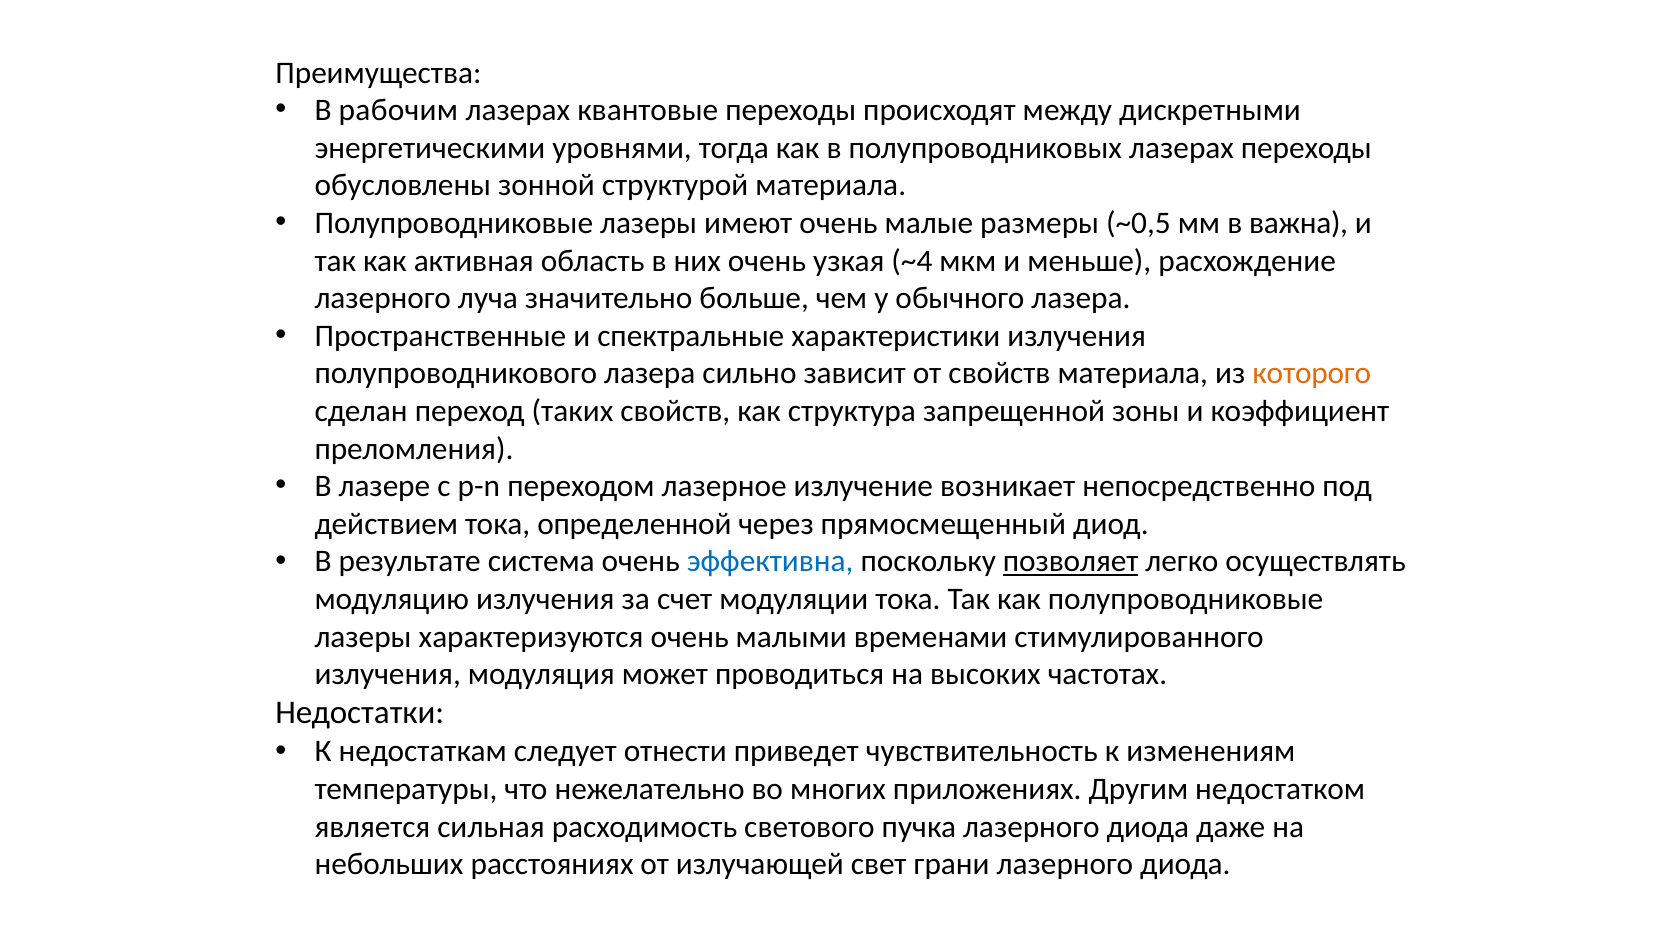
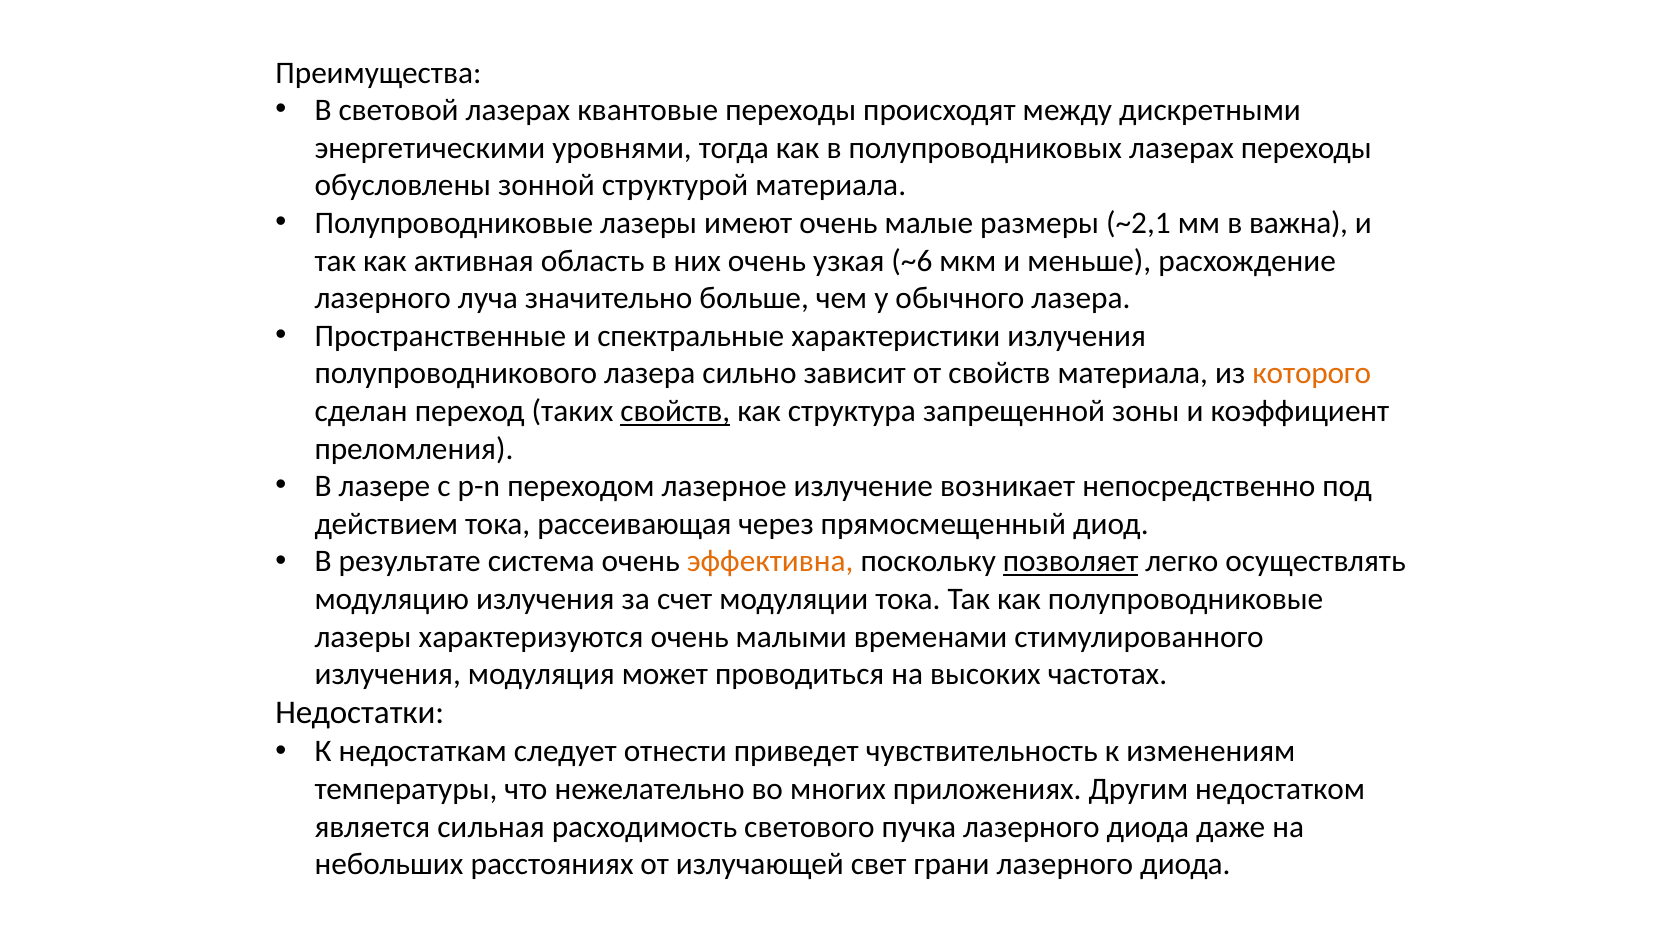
рабочим: рабочим -> световой
~0,5: ~0,5 -> ~2,1
~4: ~4 -> ~6
свойств at (675, 411) underline: none -> present
определенной: определенной -> рассеивающая
эффективна colour: blue -> orange
